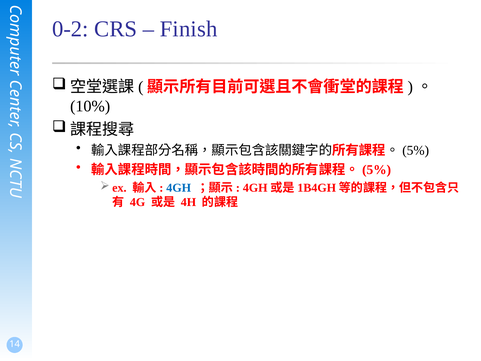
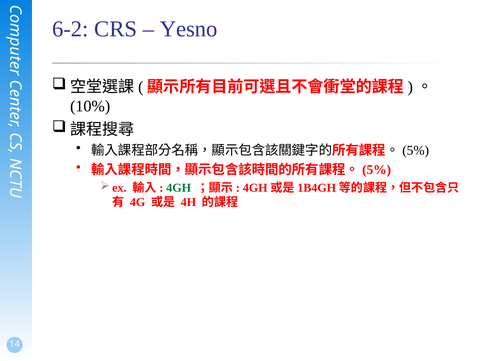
0-2: 0-2 -> 6-2
Finish: Finish -> Yesno
4GH colour: blue -> green
